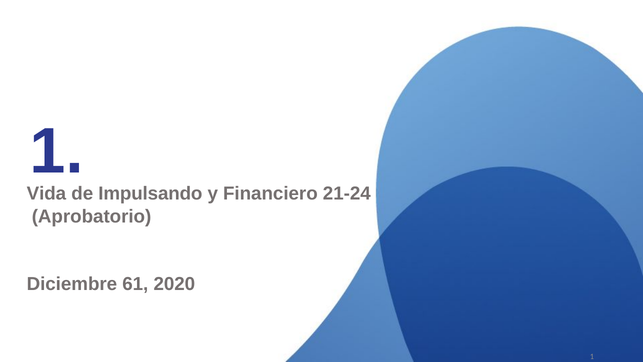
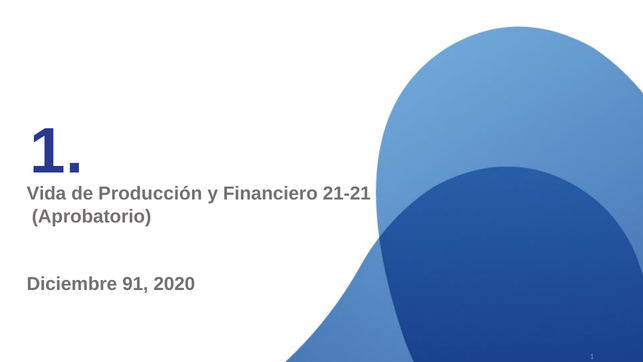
Impulsando: Impulsando -> Producción
21-24: 21-24 -> 21-21
61: 61 -> 91
